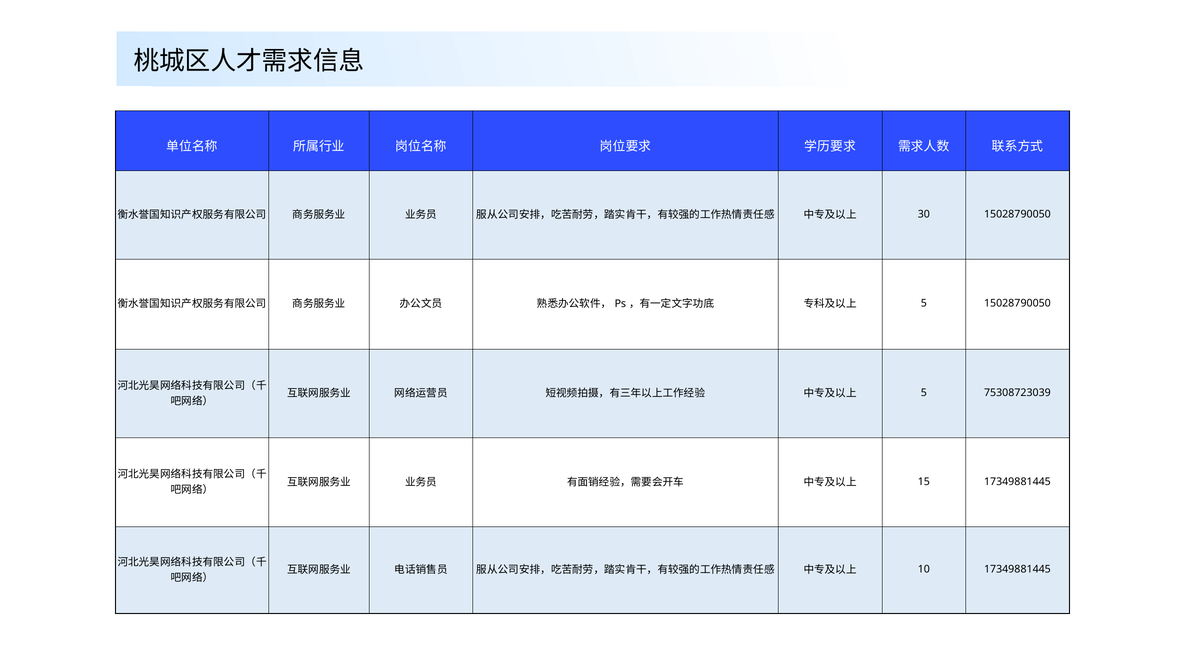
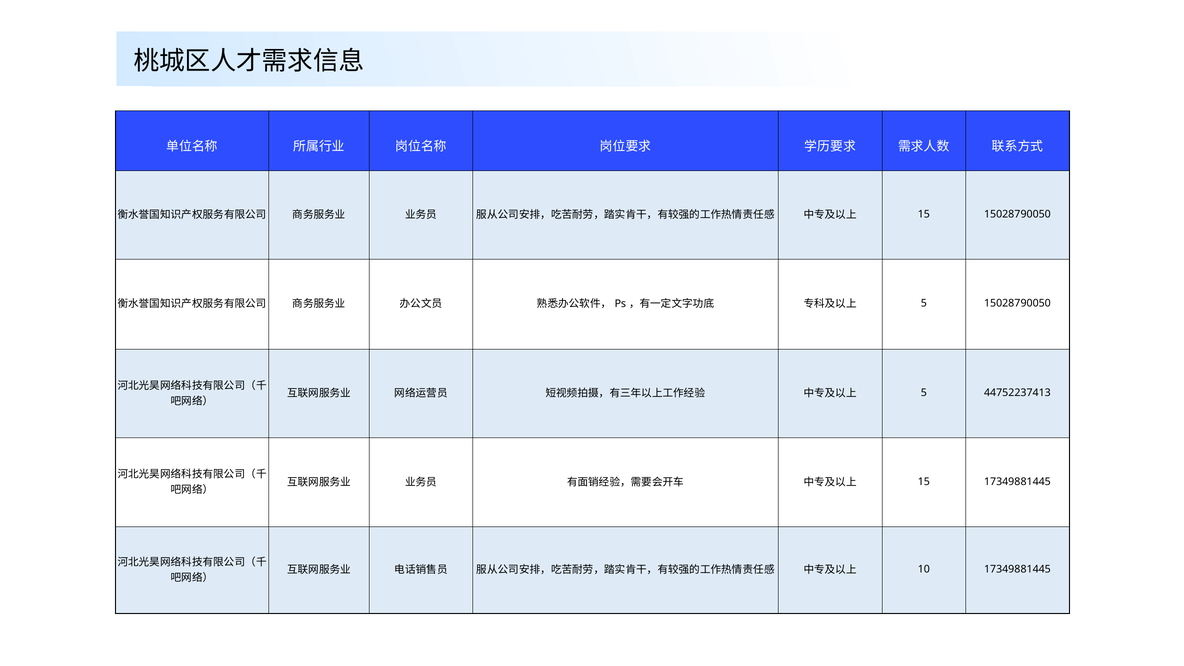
30 at (924, 214): 30 -> 15
75308723039: 75308723039 -> 44752237413
